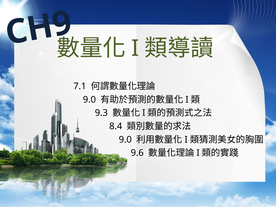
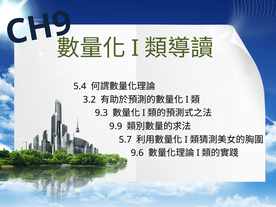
7.1: 7.1 -> 5.4
9.0 at (89, 100): 9.0 -> 3.2
8.4: 8.4 -> 9.9
9.0 at (125, 140): 9.0 -> 5.7
